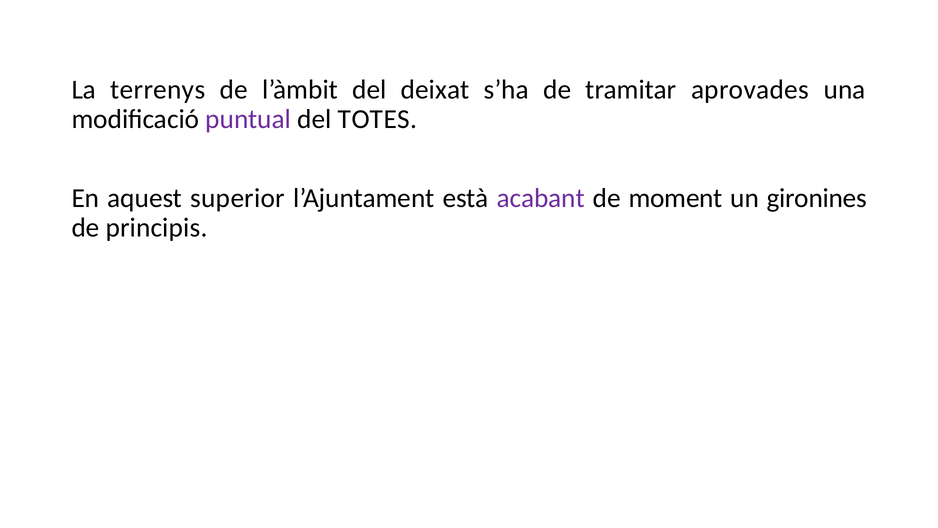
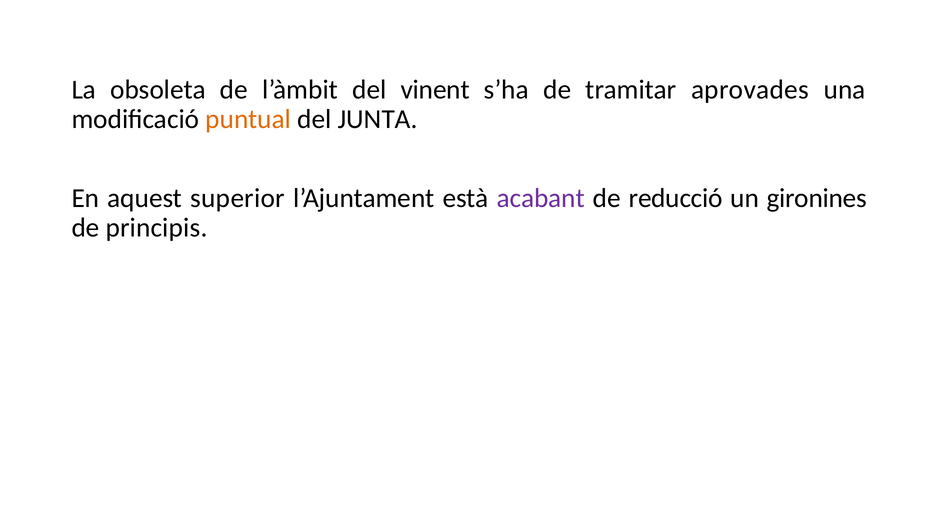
terrenys: terrenys -> obsoleta
deixat: deixat -> vinent
puntual colour: purple -> orange
TOTES: TOTES -> JUNTA
moment: moment -> reducció
